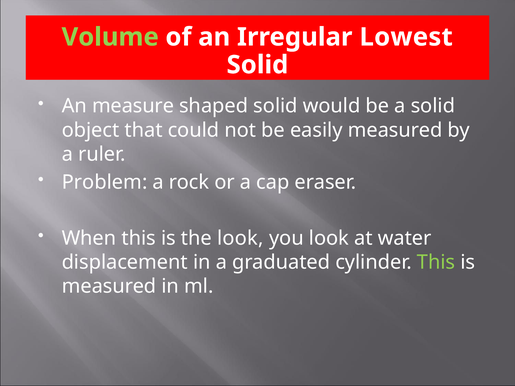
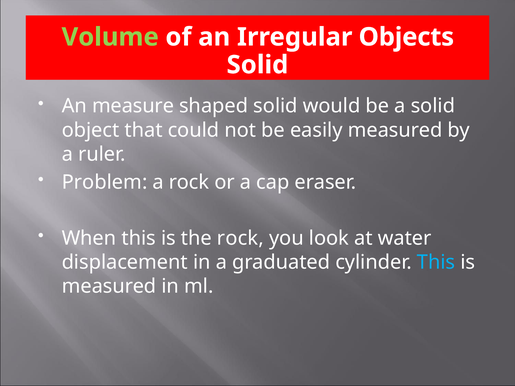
Lowest: Lowest -> Objects
the look: look -> rock
This at (436, 262) colour: light green -> light blue
